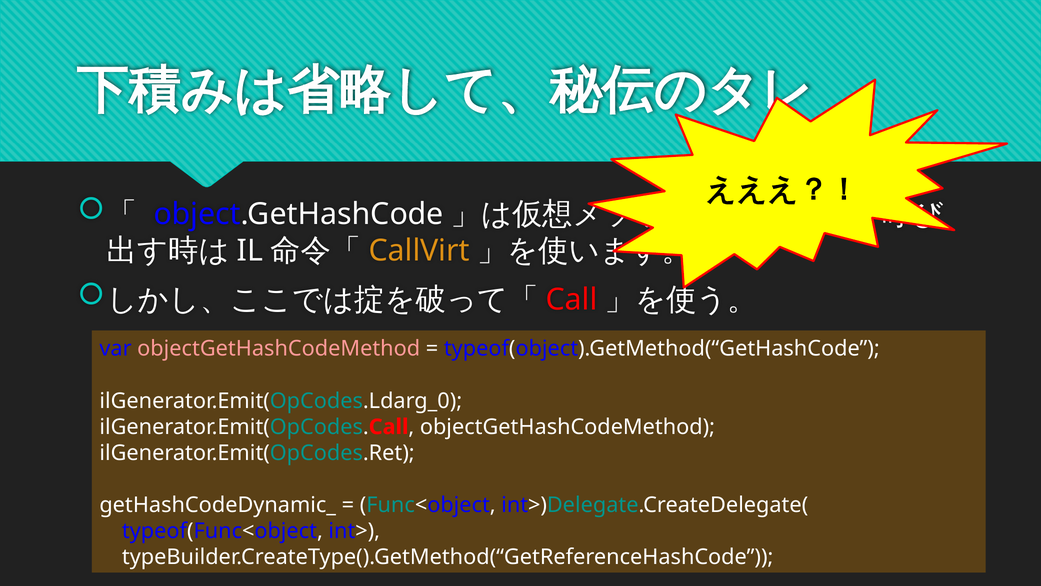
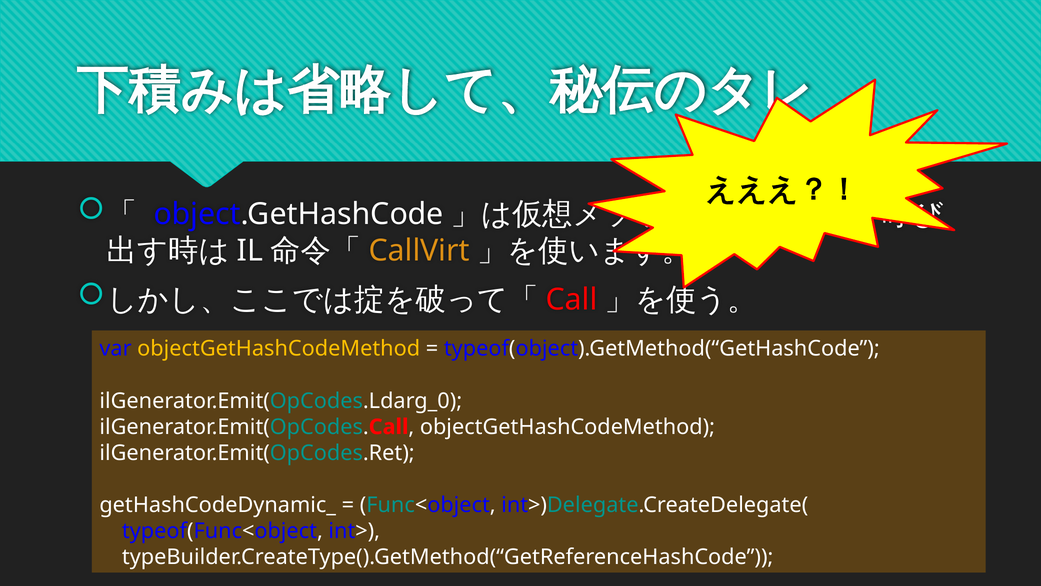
objectGetHashCodeMethod at (279, 349) colour: pink -> yellow
